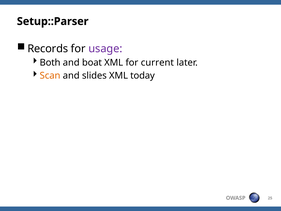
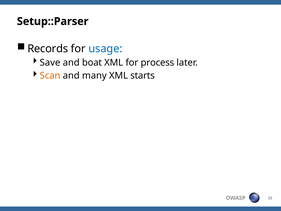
usage colour: purple -> blue
Both: Both -> Save
current: current -> process
slides: slides -> many
today: today -> starts
